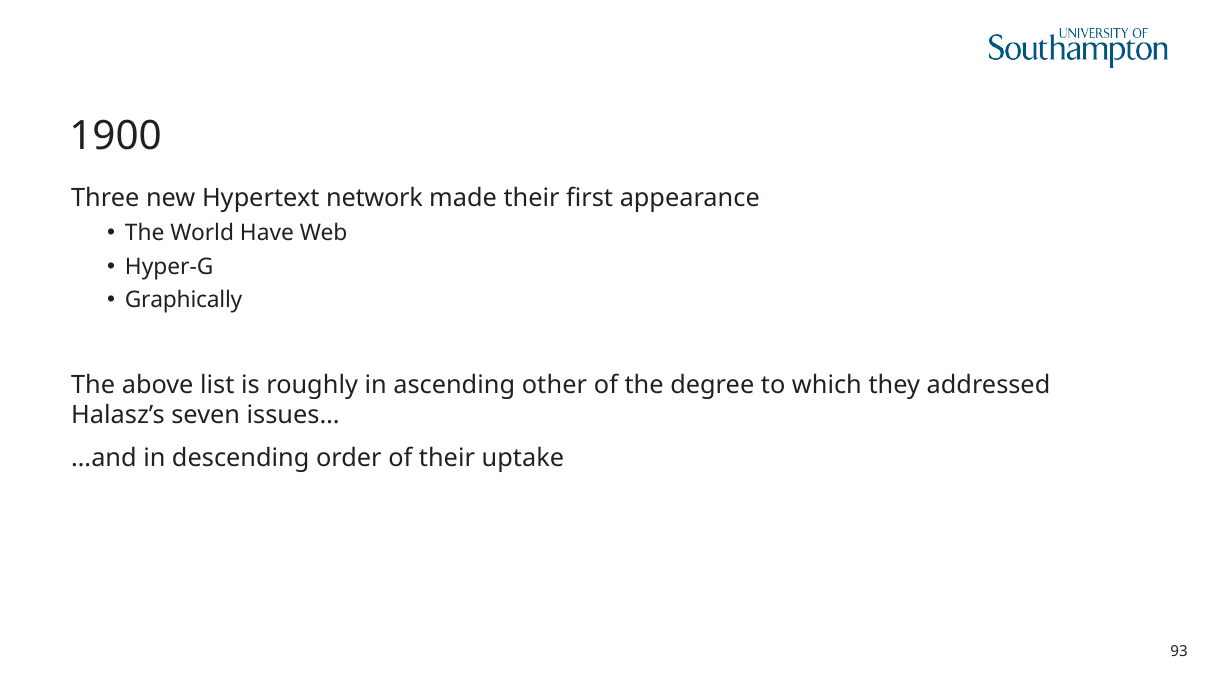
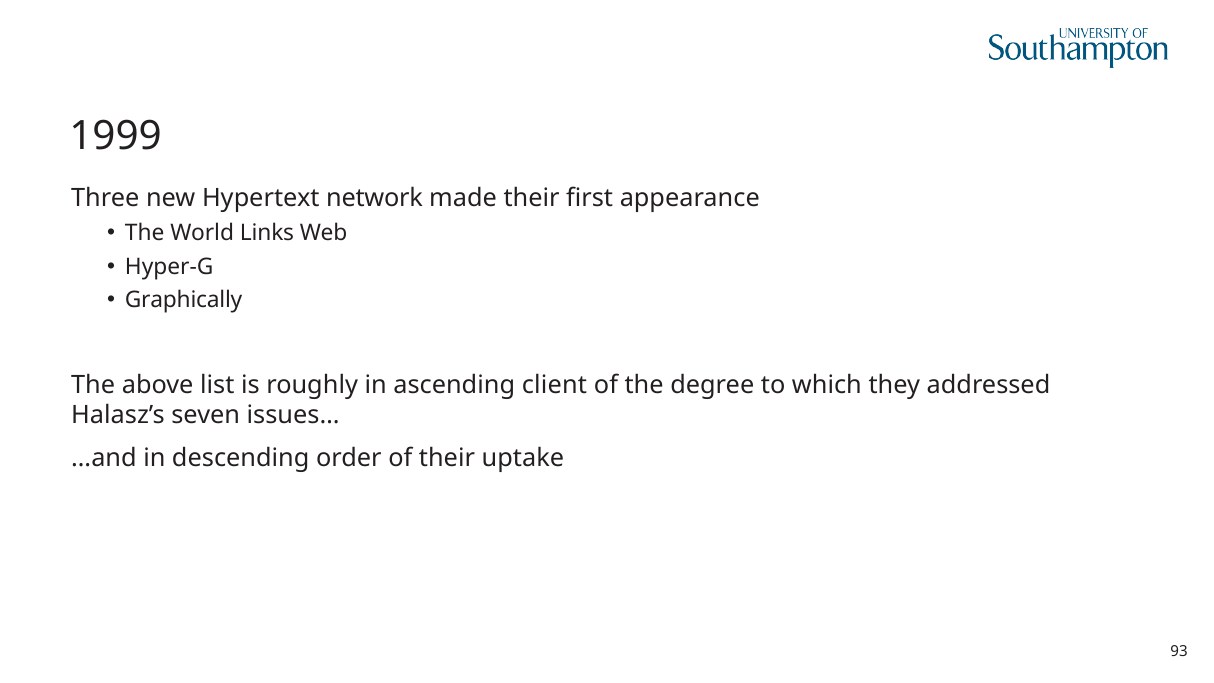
1900: 1900 -> 1999
Have: Have -> Links
other: other -> client
